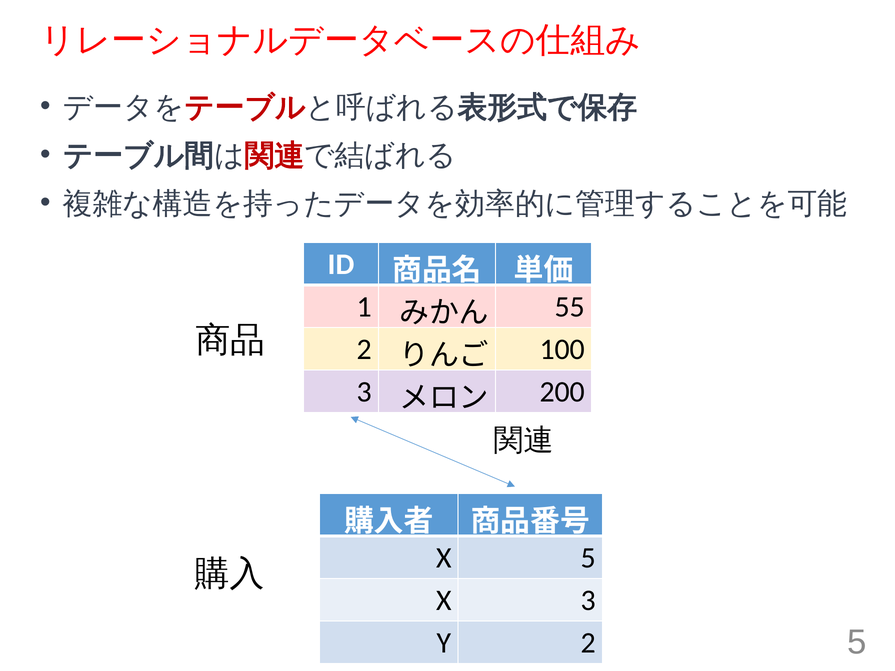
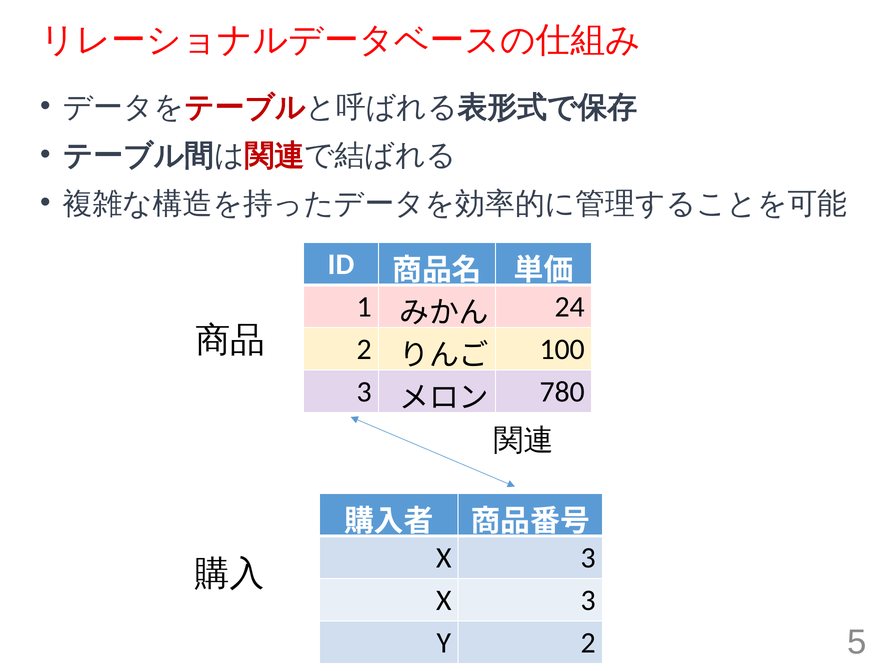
55: 55 -> 24
200: 200 -> 780
5 at (588, 558): 5 -> 3
